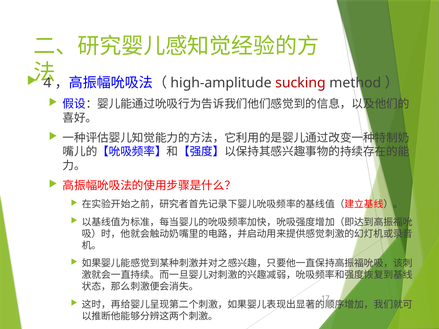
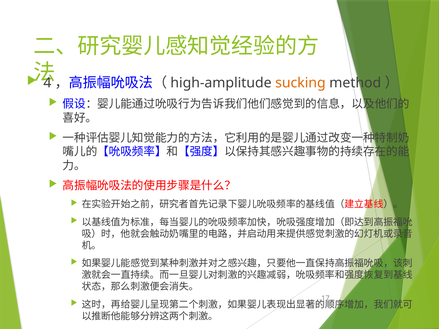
sucking colour: red -> orange
